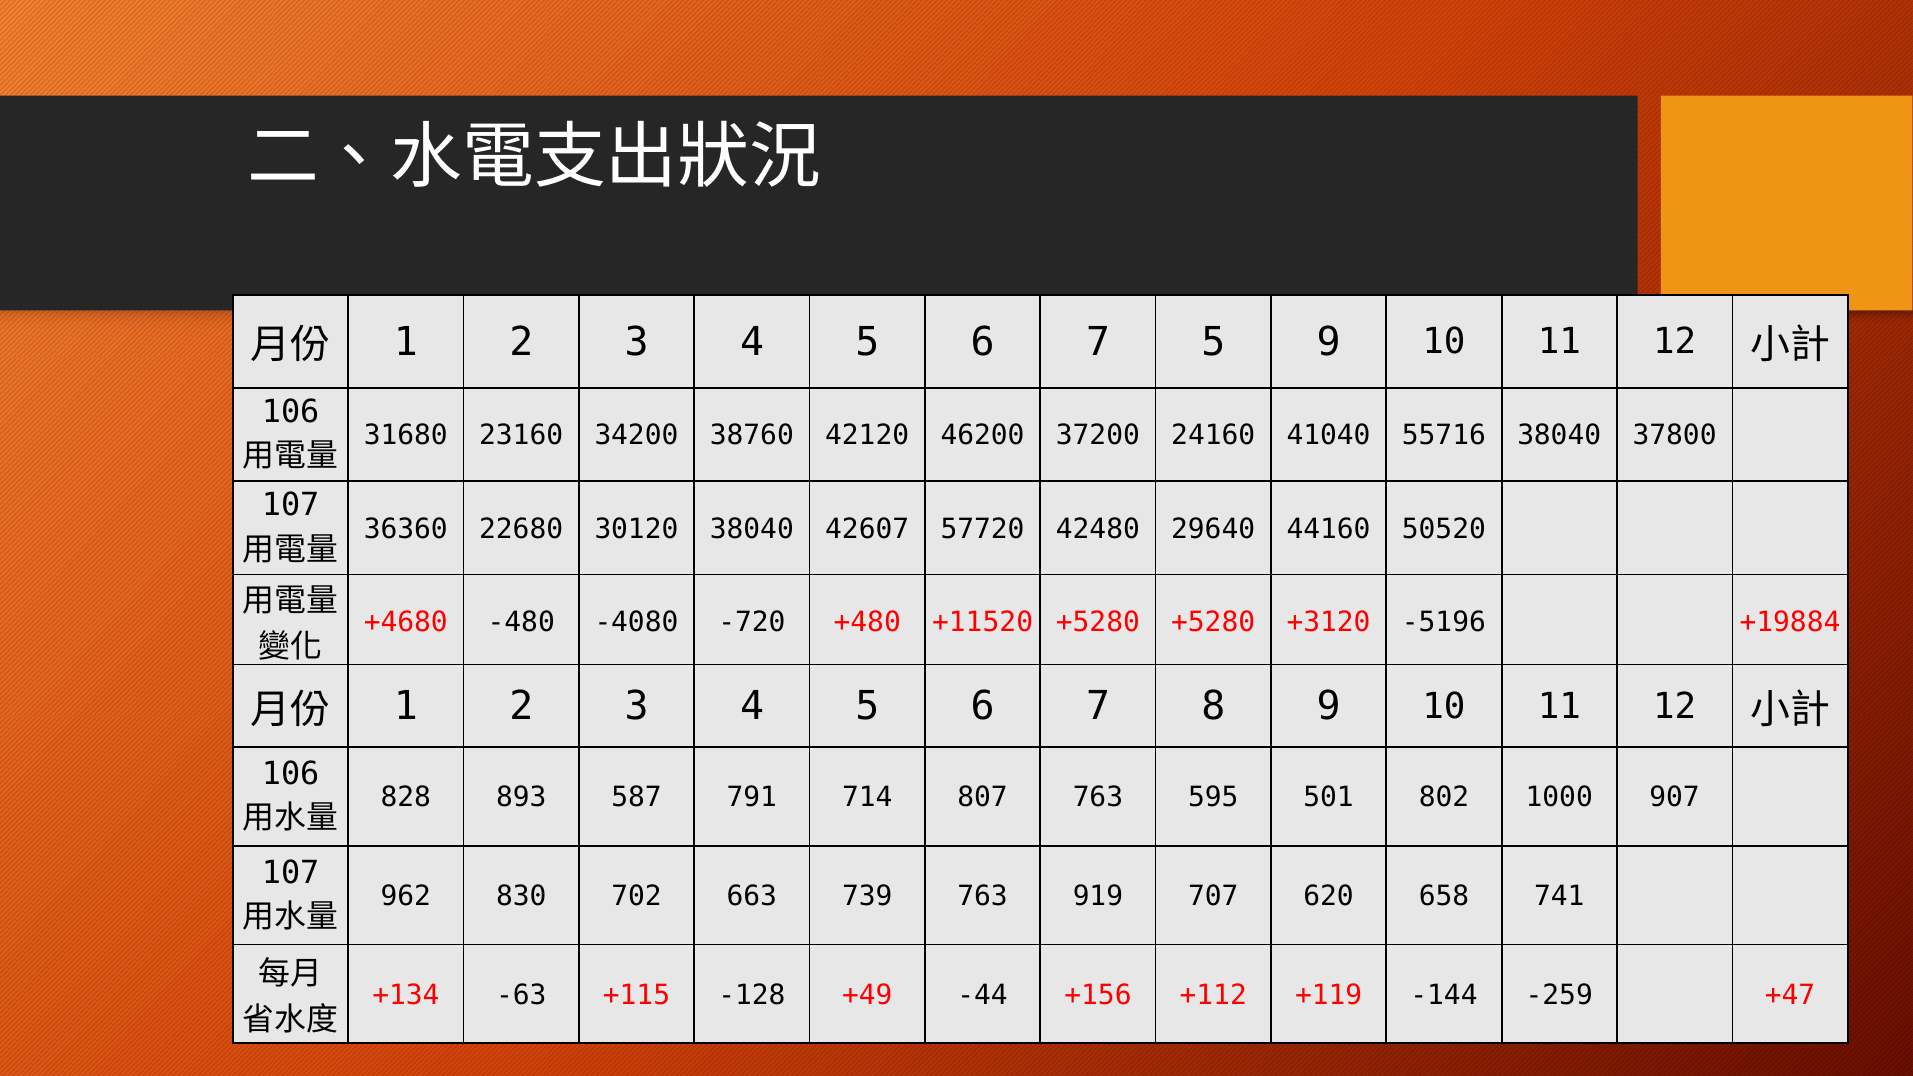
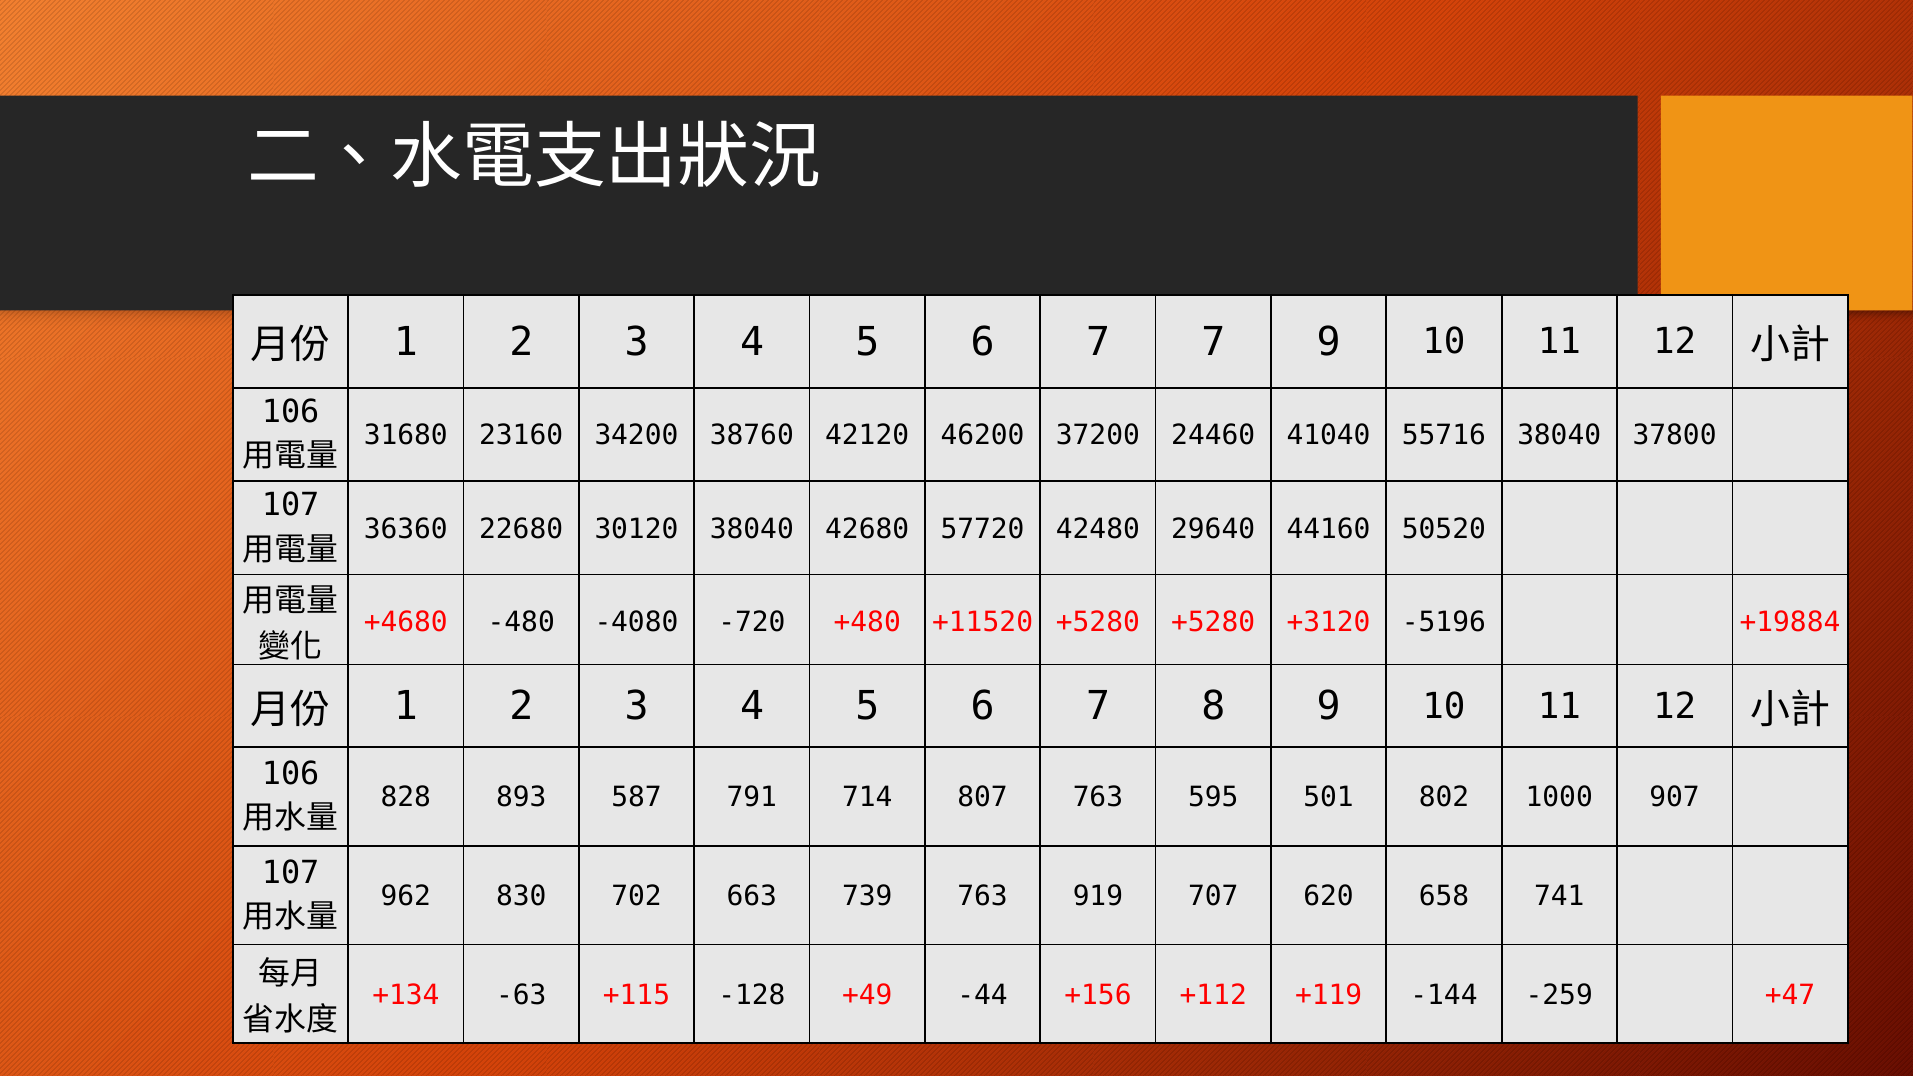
7 5: 5 -> 7
24160: 24160 -> 24460
42607: 42607 -> 42680
